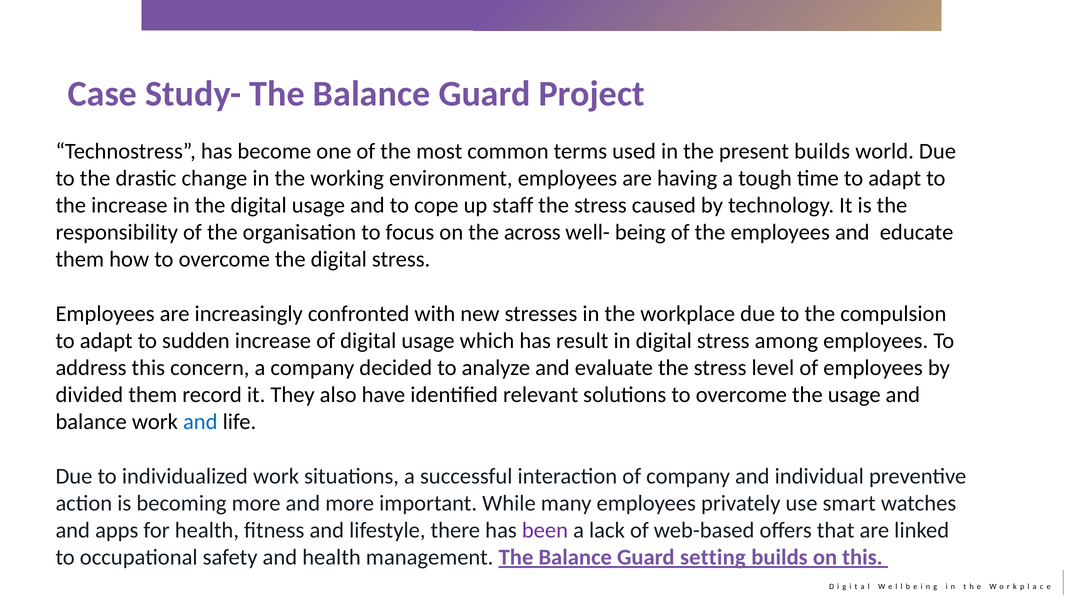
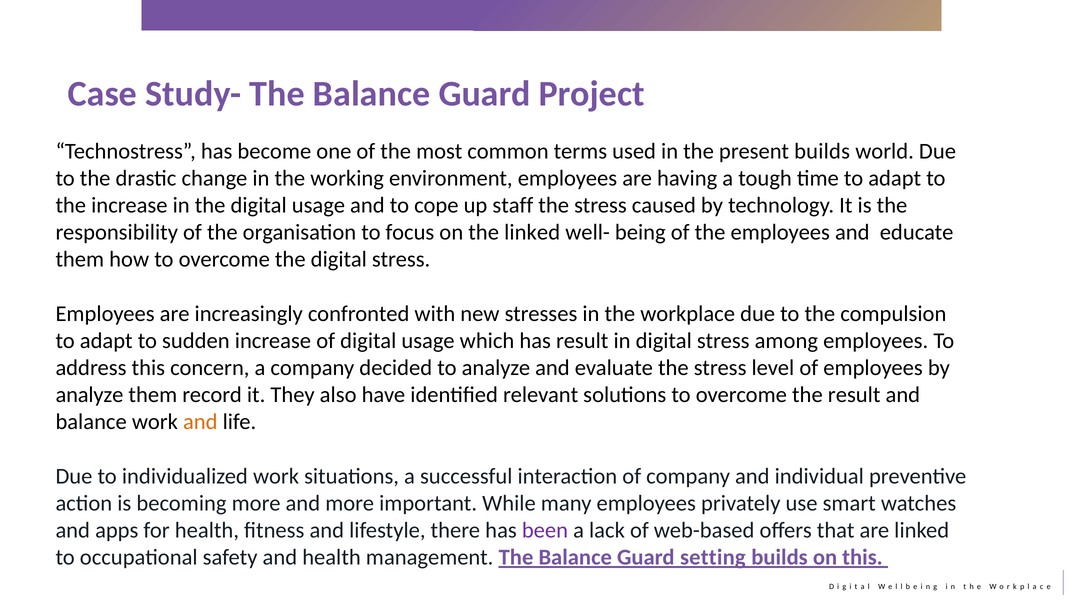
the across: across -> linked
divided at (89, 395): divided -> analyze
the usage: usage -> result
and at (200, 422) colour: blue -> orange
